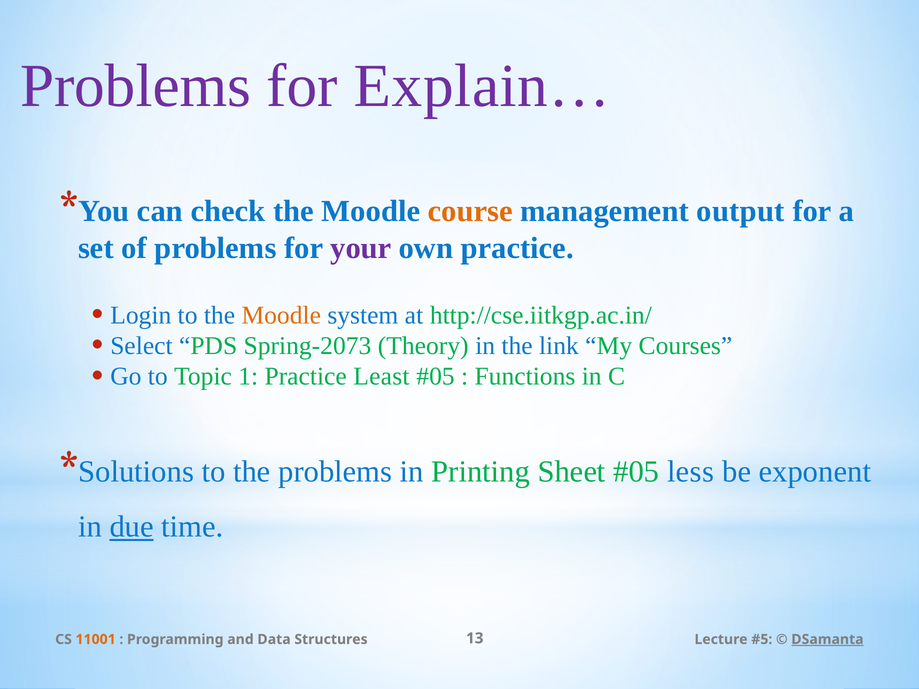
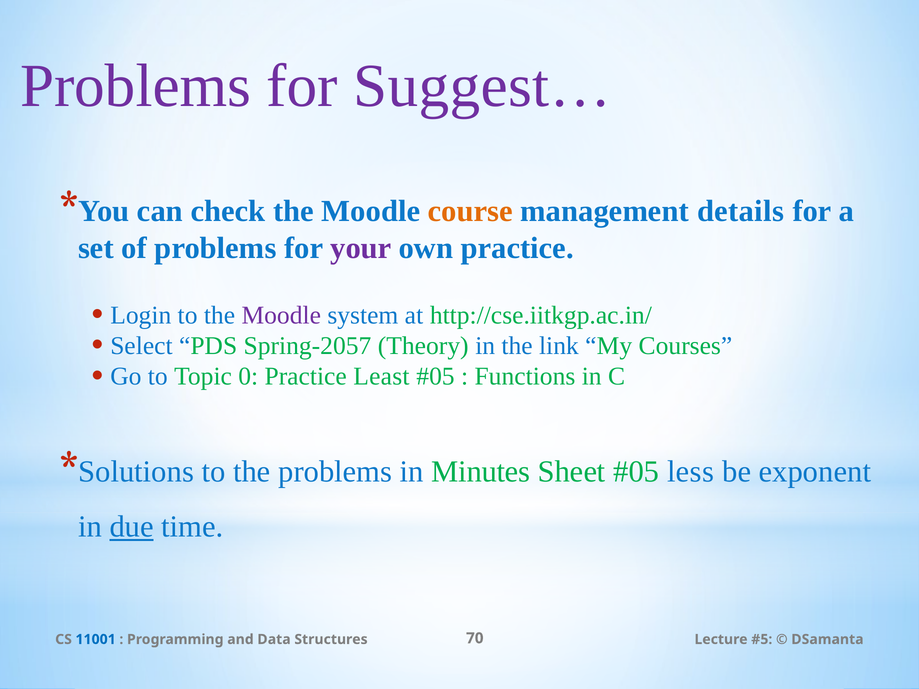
Explain…: Explain… -> Suggest…
output: output -> details
Moodle at (281, 315) colour: orange -> purple
Spring-2073: Spring-2073 -> Spring-2057
1: 1 -> 0
Printing: Printing -> Minutes
11001 colour: orange -> blue
13: 13 -> 70
DSamanta underline: present -> none
